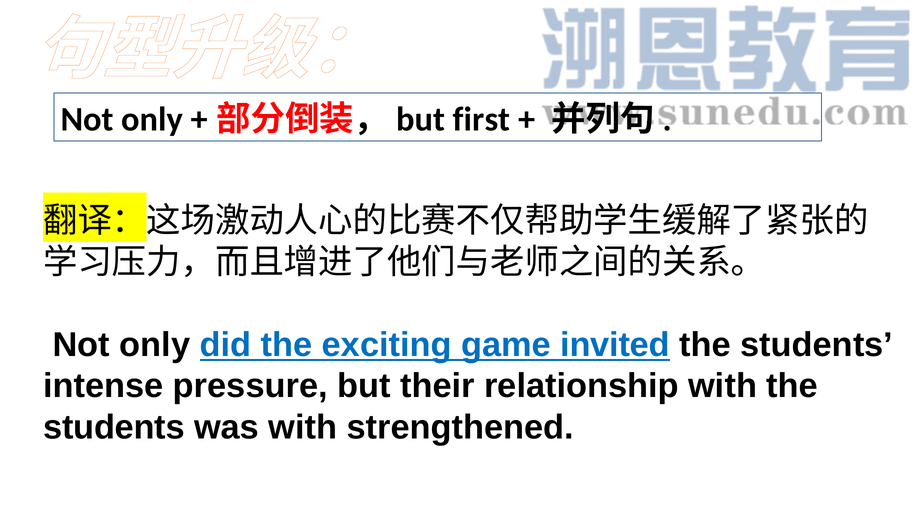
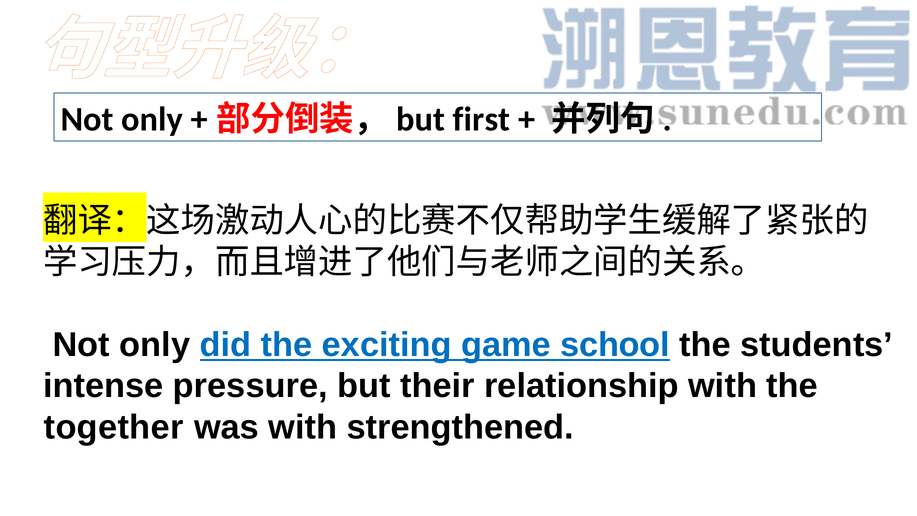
invited: invited -> school
students at (114, 427): students -> together
